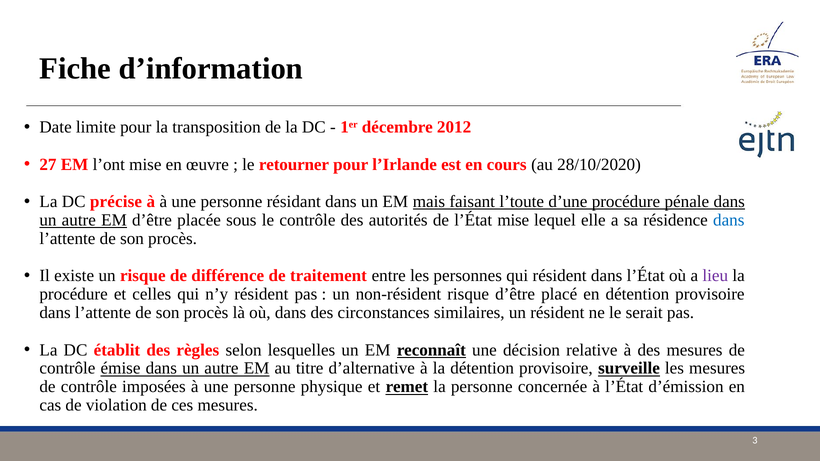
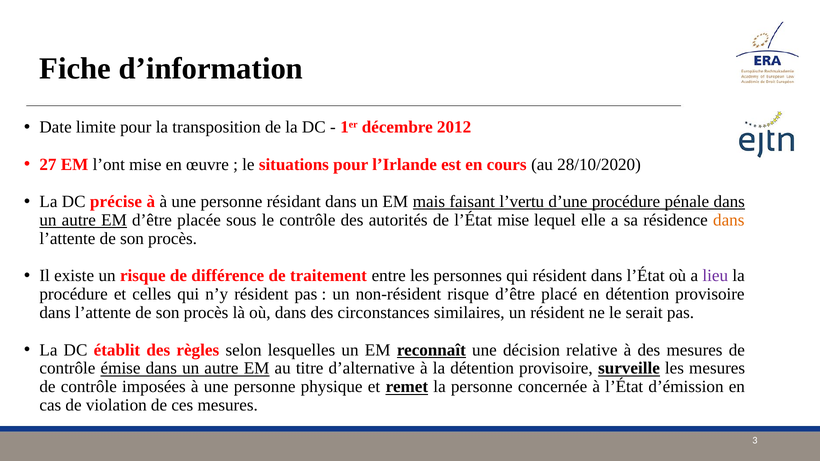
retourner: retourner -> situations
l’toute: l’toute -> l’vertu
dans at (729, 220) colour: blue -> orange
